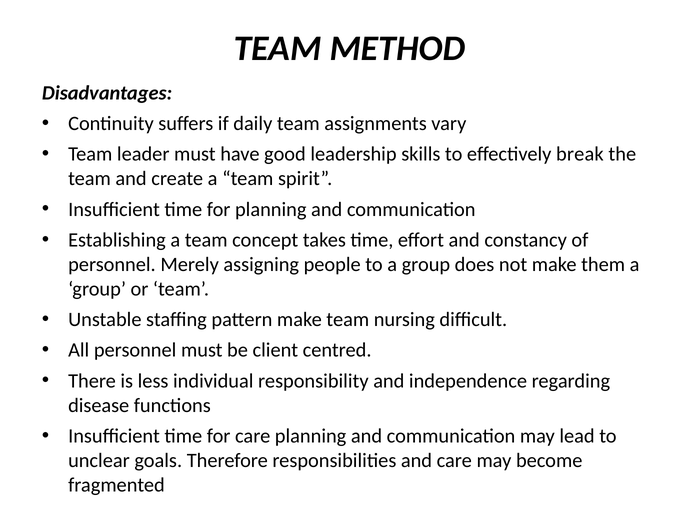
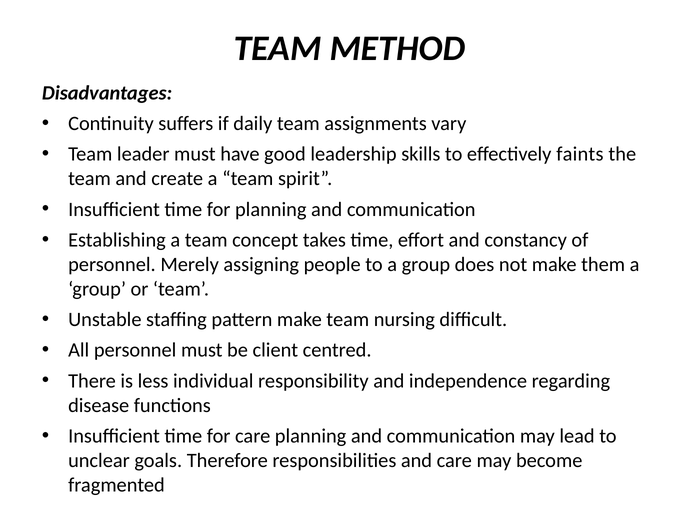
break: break -> faints
